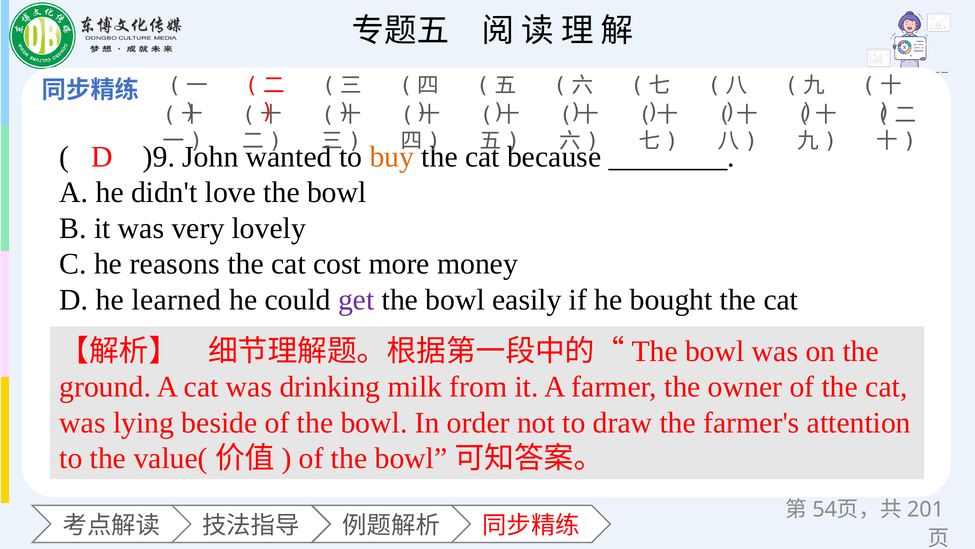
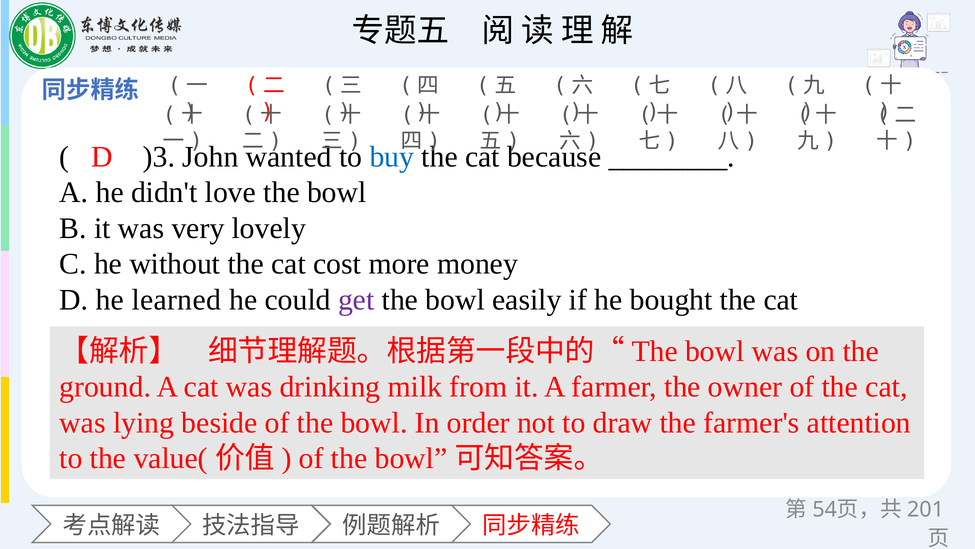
)9: )9 -> )3
buy colour: orange -> blue
reasons: reasons -> without
